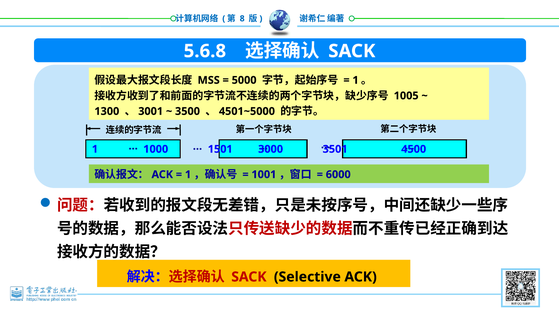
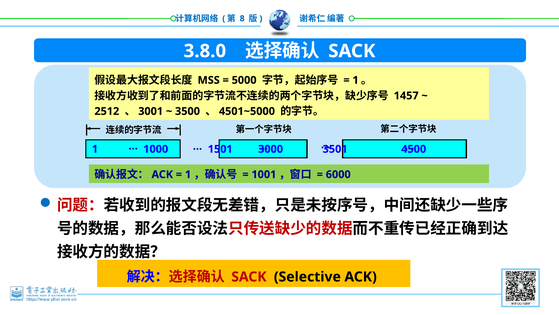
5.6.8: 5.6.8 -> 3.8.0
1005: 1005 -> 1457
1300: 1300 -> 2512
